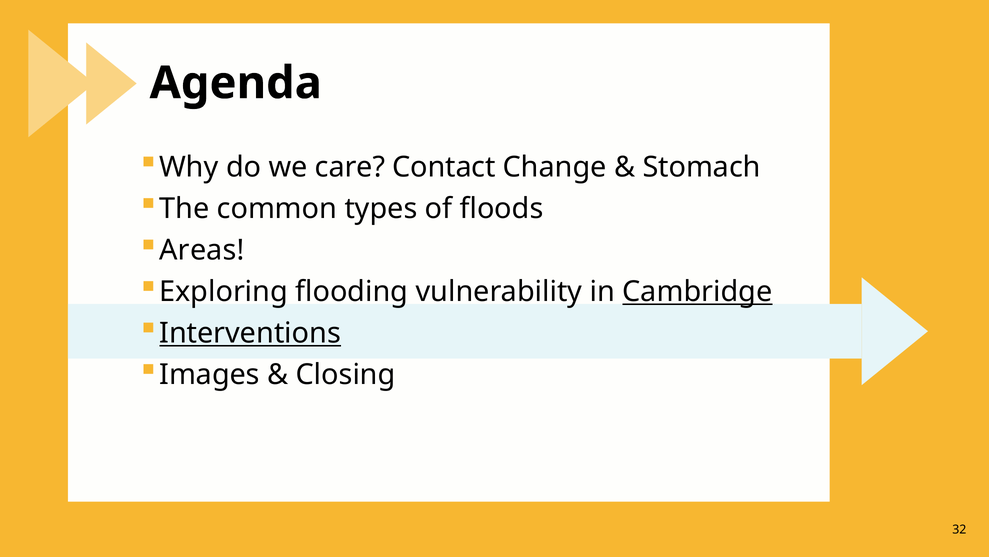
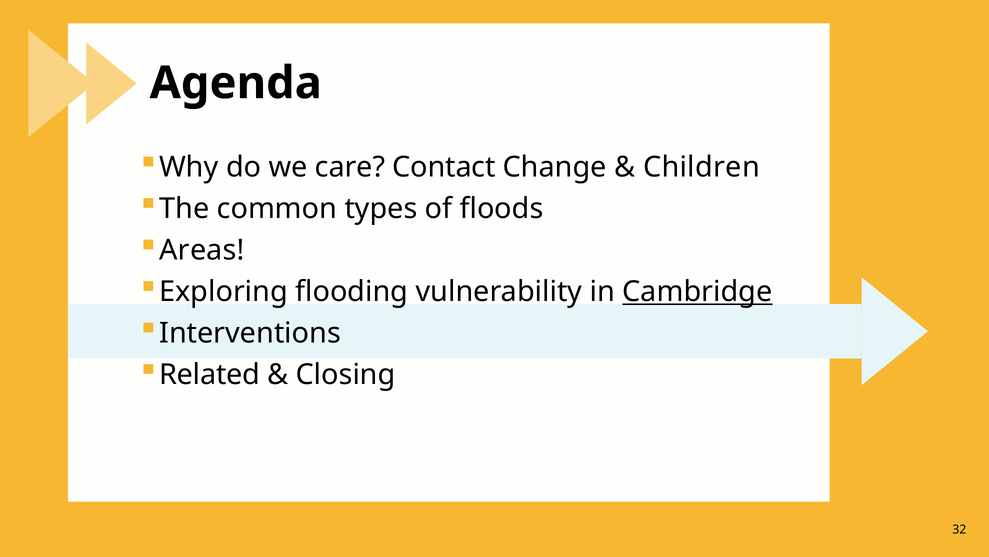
Stomach: Stomach -> Children
Interventions underline: present -> none
Images: Images -> Related
